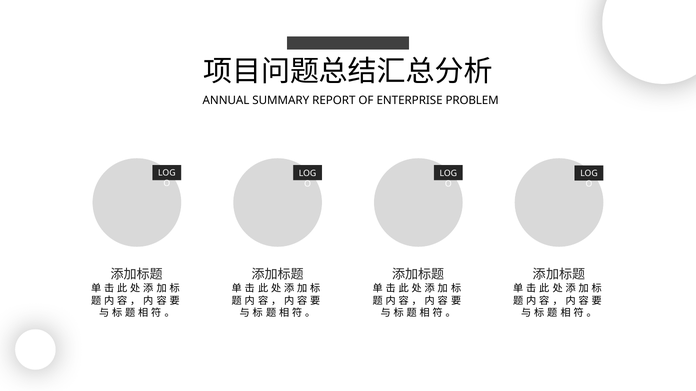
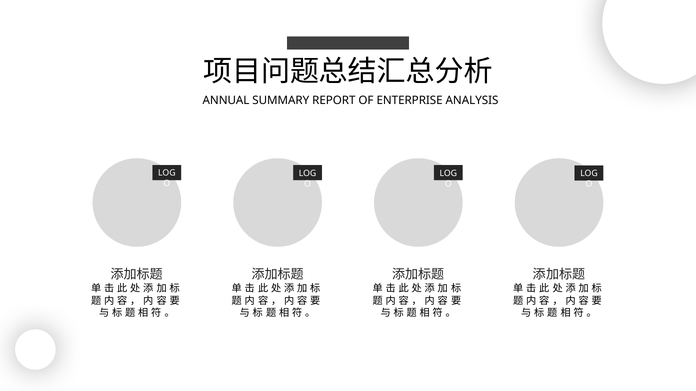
PROBLEM: PROBLEM -> ANALYSIS
